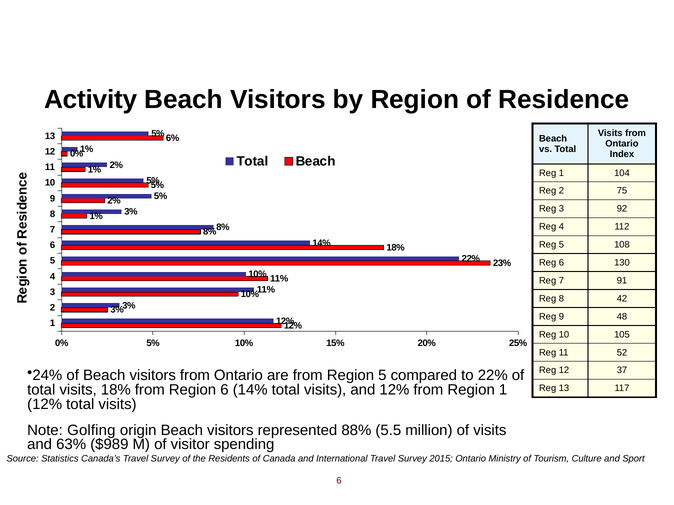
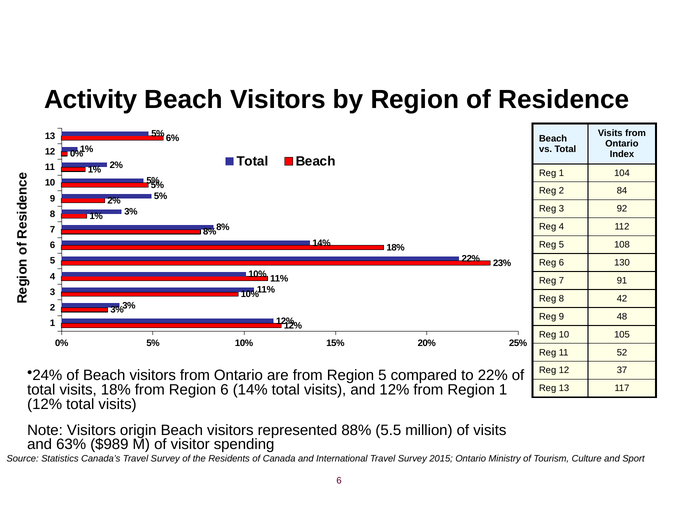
75: 75 -> 84
Note Golfing: Golfing -> Visitors
